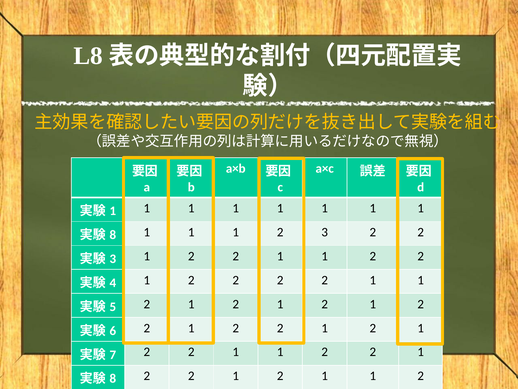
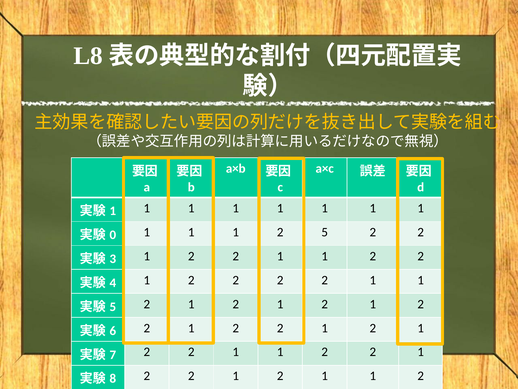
8 at (113, 235): 8 -> 0
2 3: 3 -> 5
